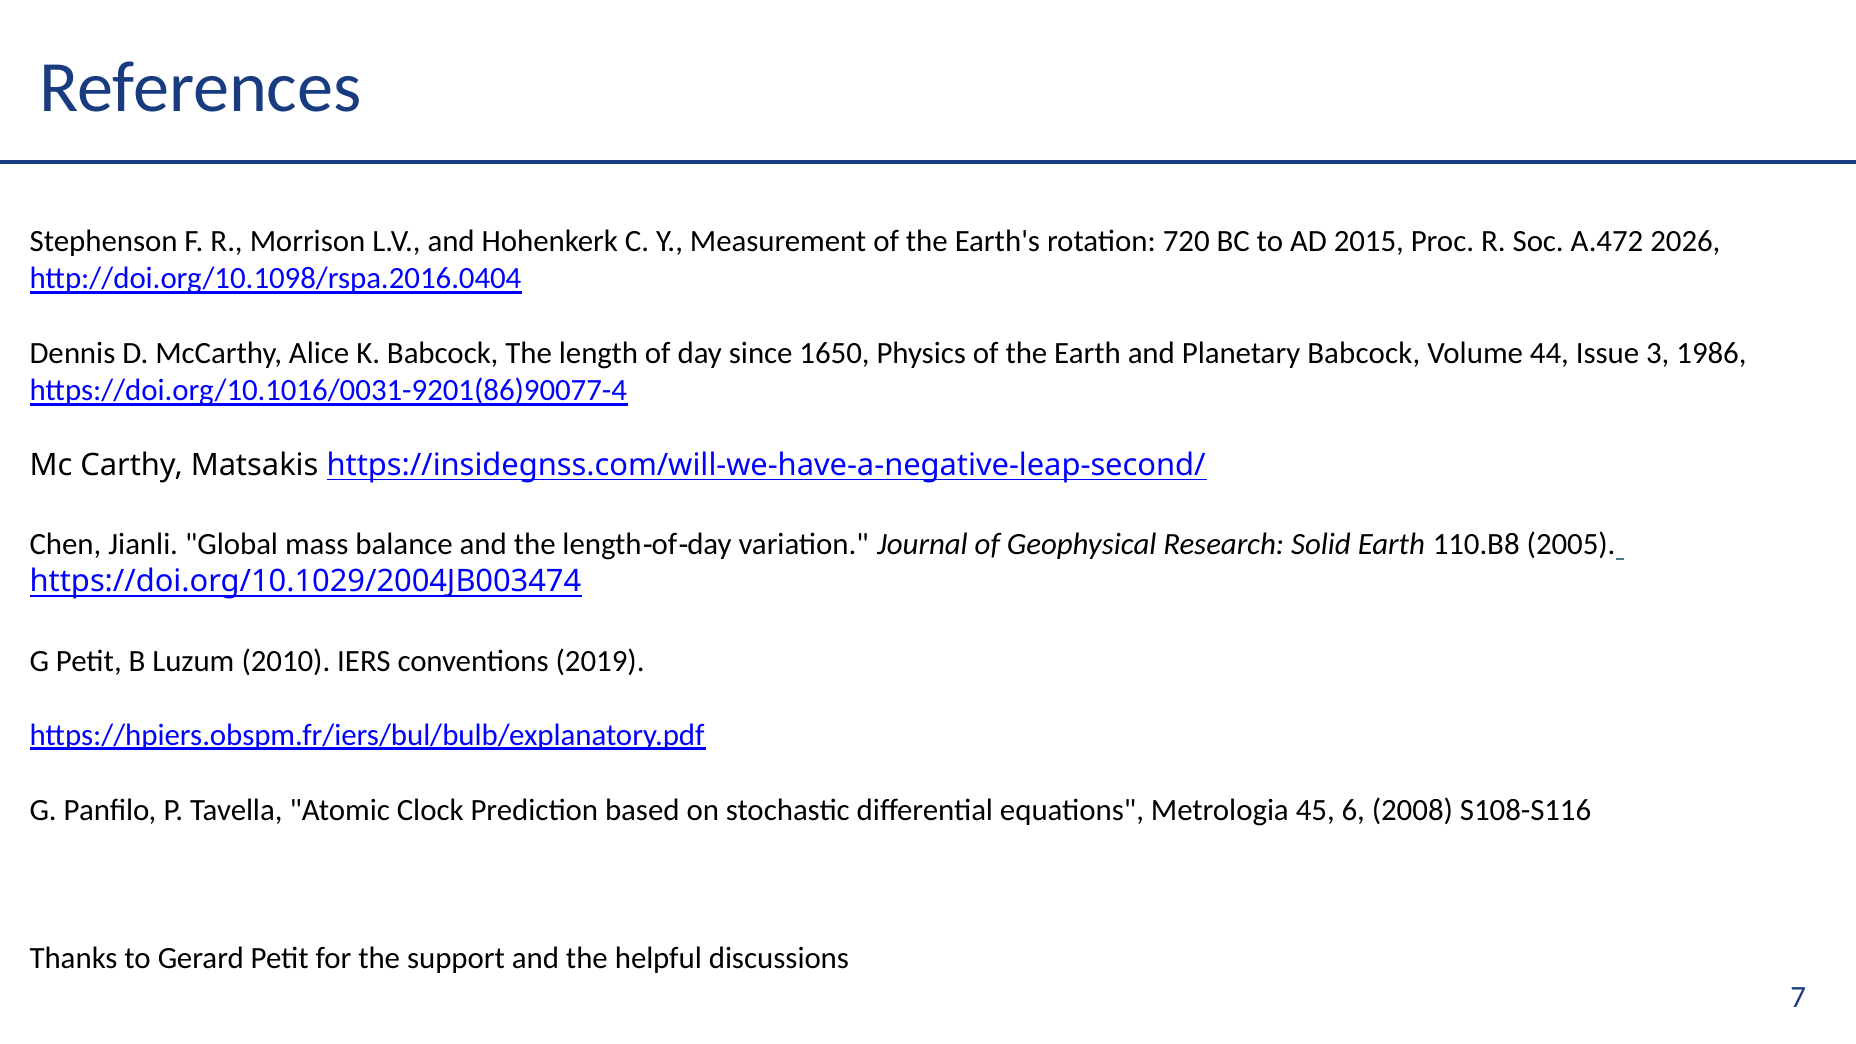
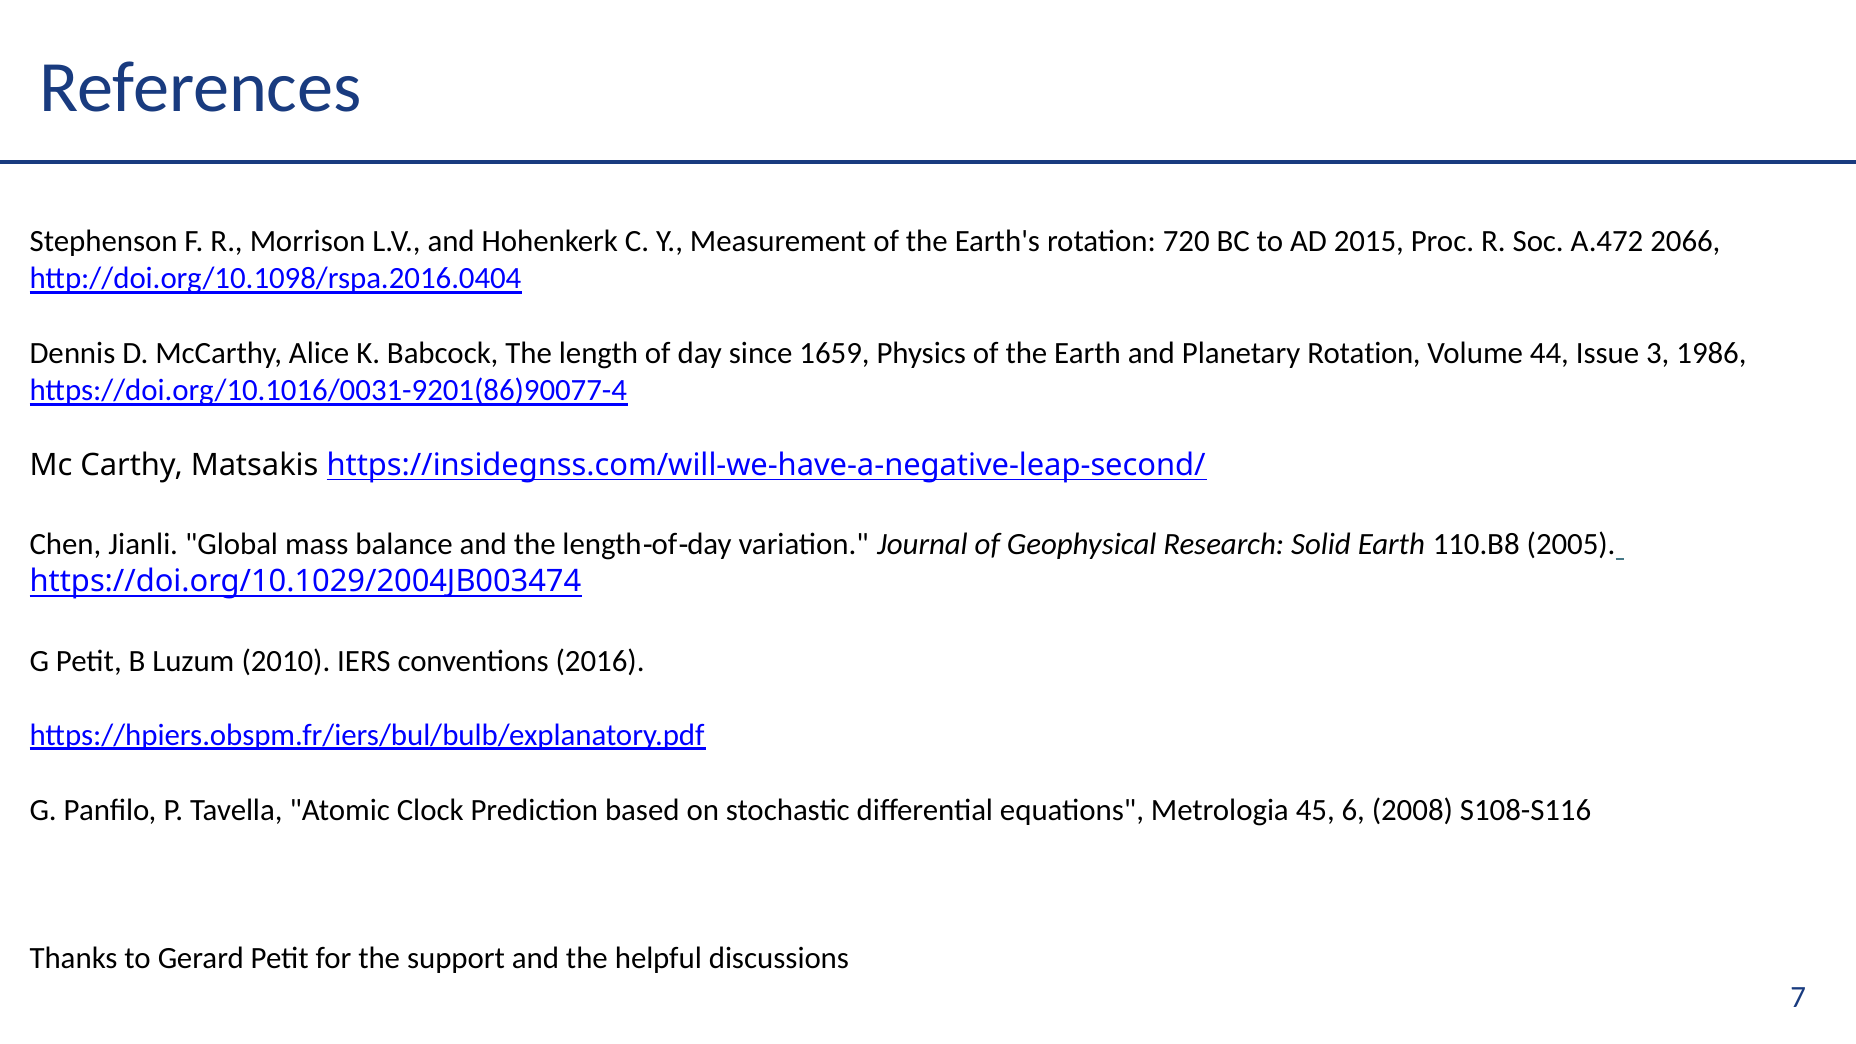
2026: 2026 -> 2066
1650: 1650 -> 1659
Planetary Babcock: Babcock -> Rotation
2019: 2019 -> 2016
